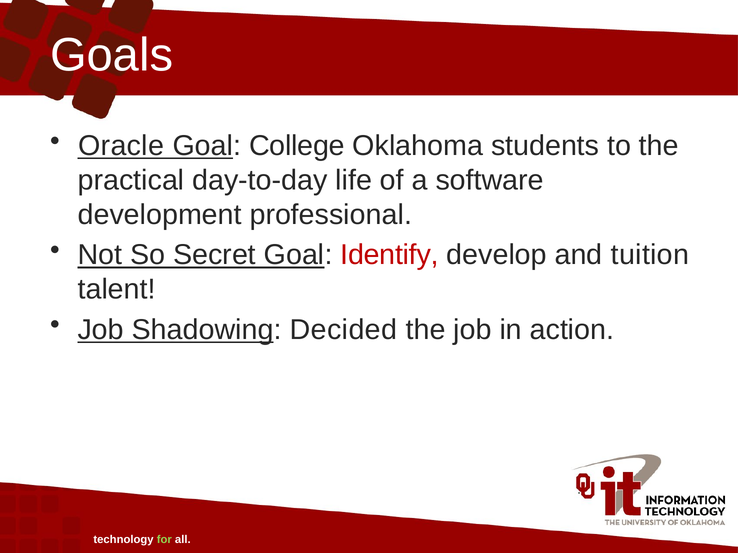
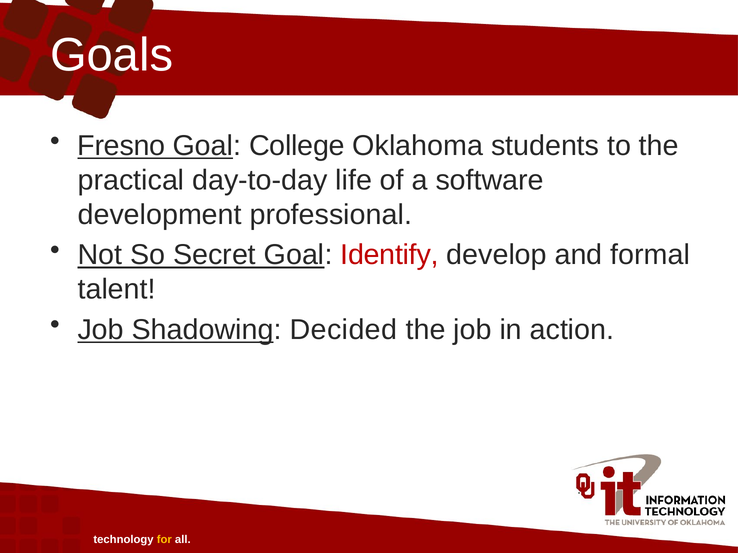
Oracle: Oracle -> Fresno
tuition: tuition -> formal
for colour: light green -> yellow
